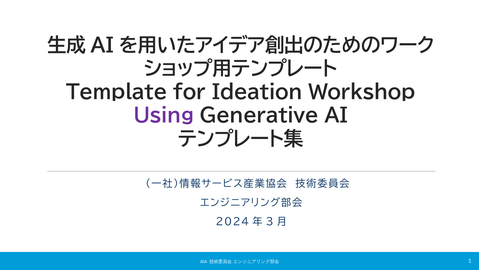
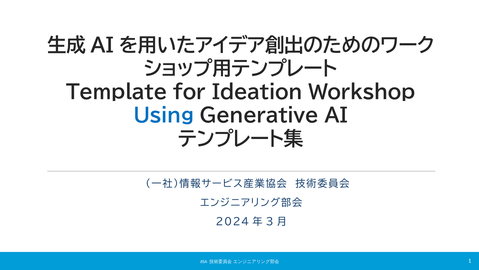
Using colour: purple -> blue
